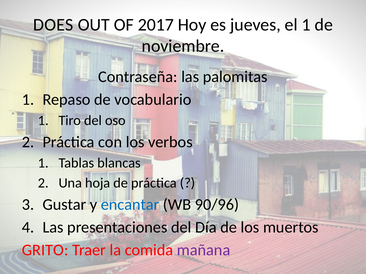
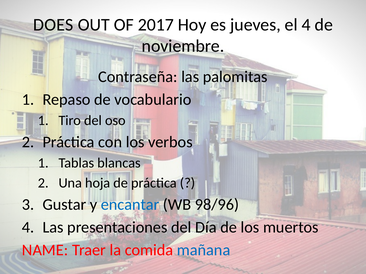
el 1: 1 -> 4
90/96: 90/96 -> 98/96
GRITO: GRITO -> NAME
mañana colour: purple -> blue
